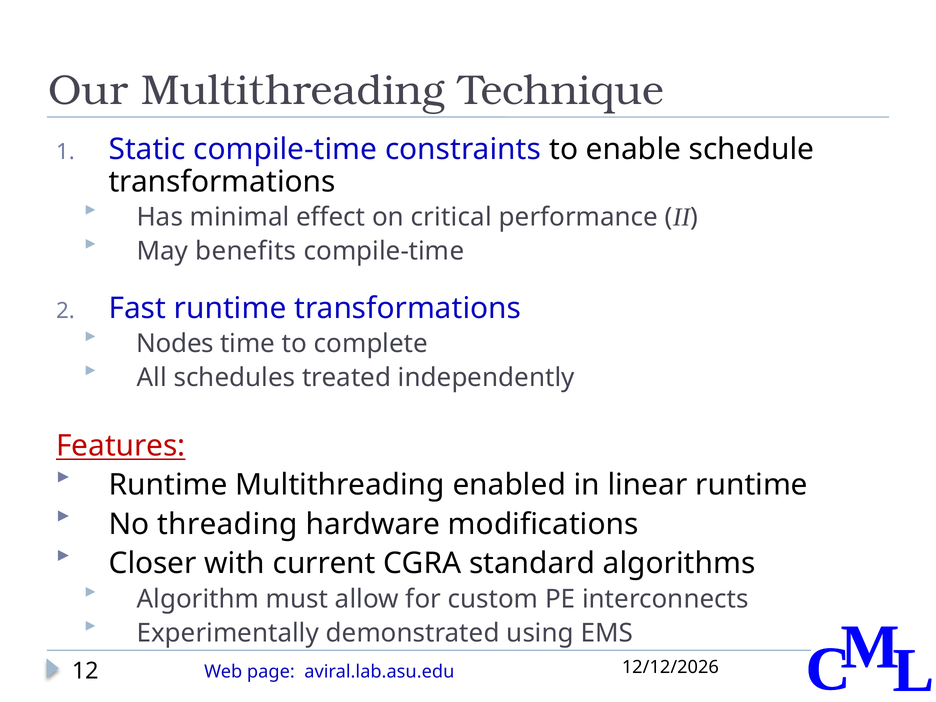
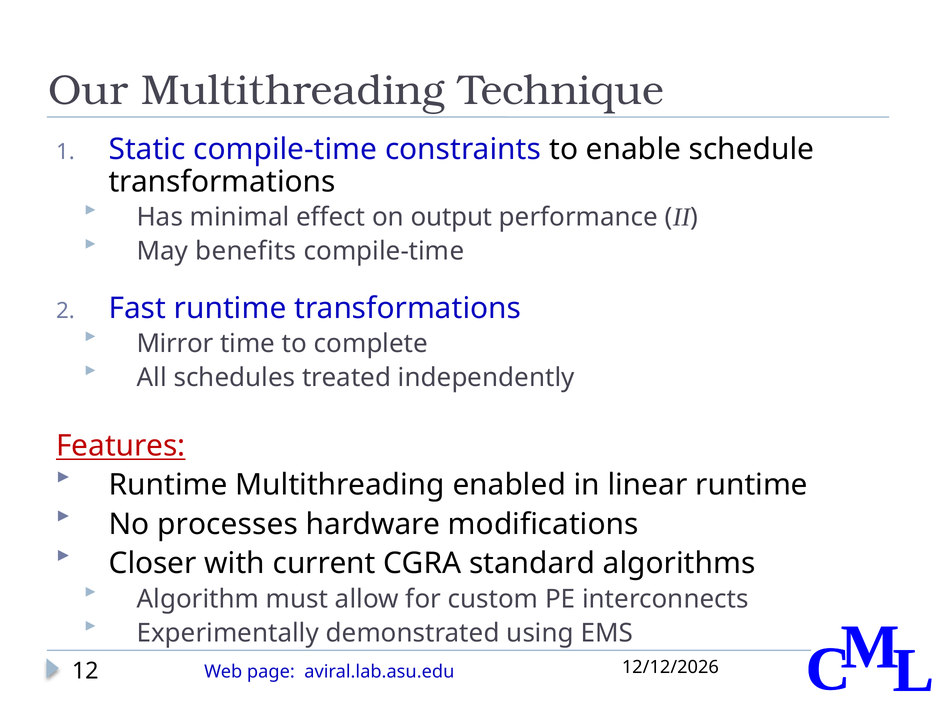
critical: critical -> output
Nodes: Nodes -> Mirror
threading: threading -> processes
